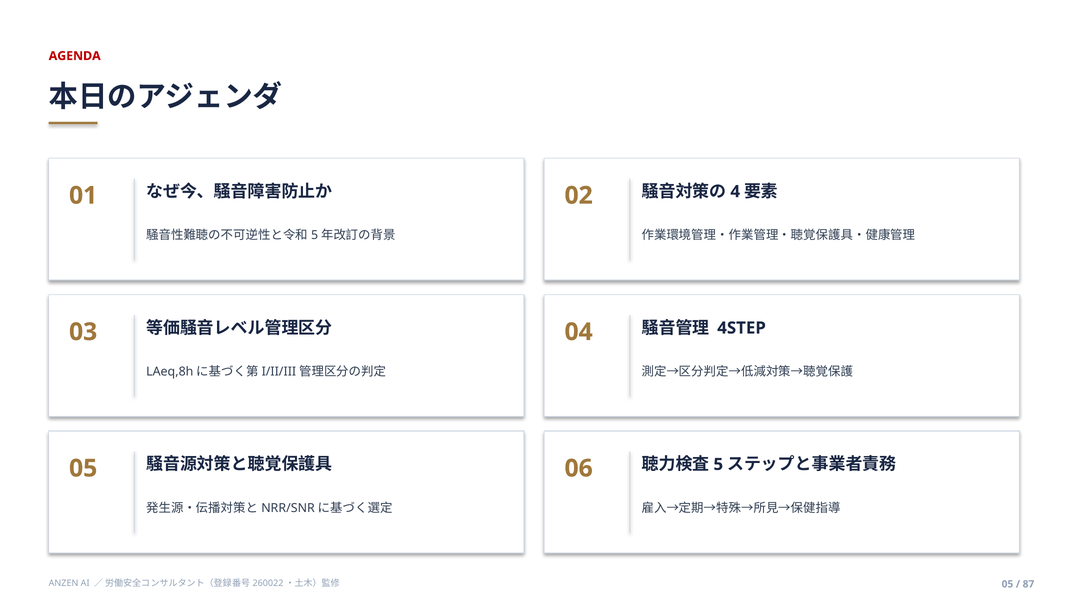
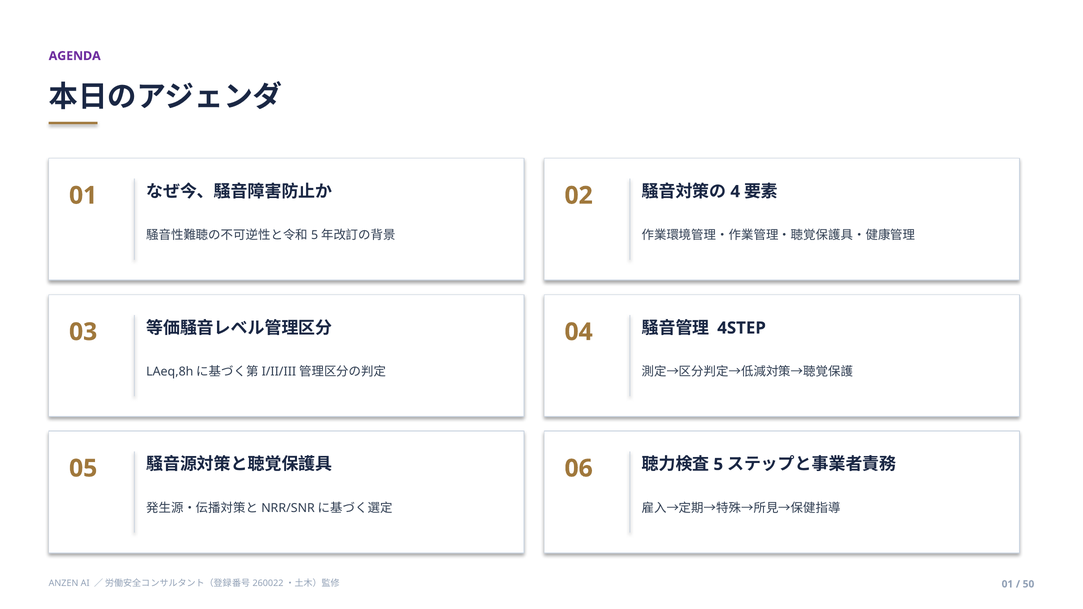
AGENDA colour: red -> purple
05 at (1007, 584): 05 -> 01
87: 87 -> 50
